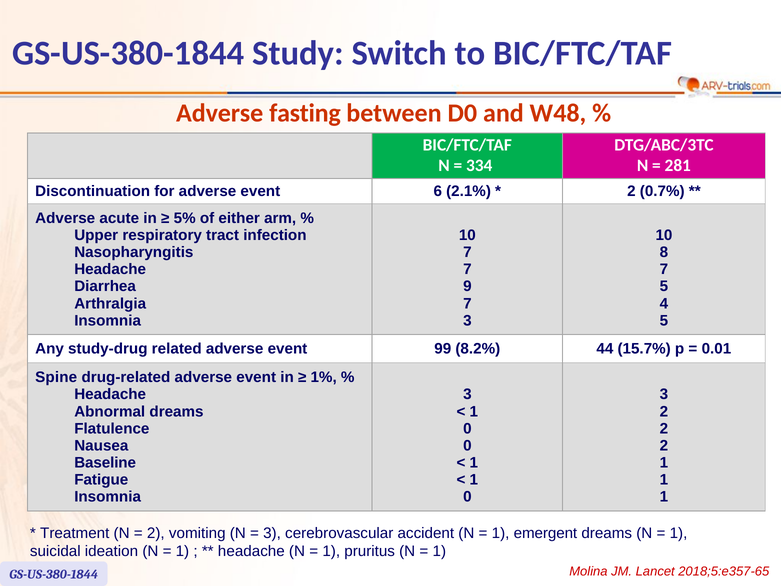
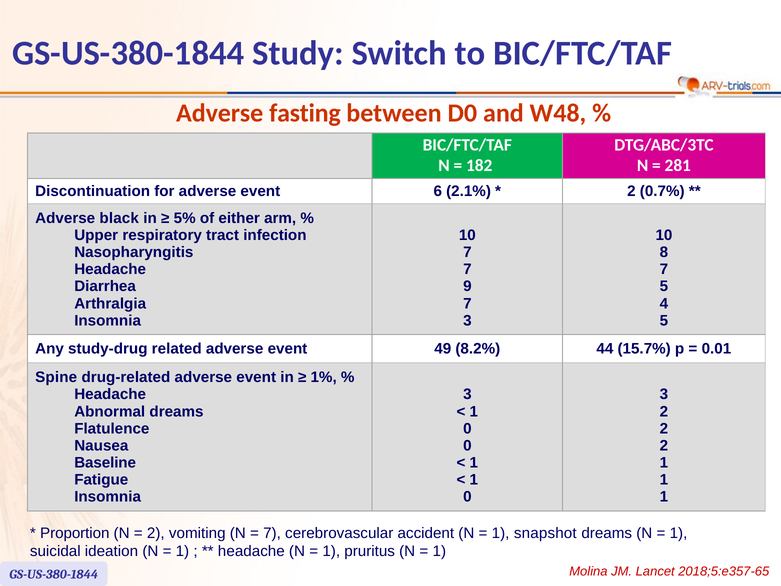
334: 334 -> 182
acute: acute -> black
99: 99 -> 49
Treatment: Treatment -> Proportion
3 at (272, 533): 3 -> 7
emergent: emergent -> snapshot
